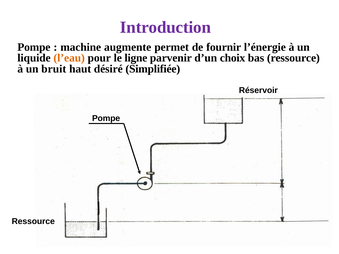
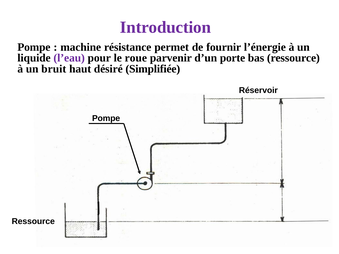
augmente: augmente -> résistance
l’eau colour: orange -> purple
ligne: ligne -> roue
choix: choix -> porte
